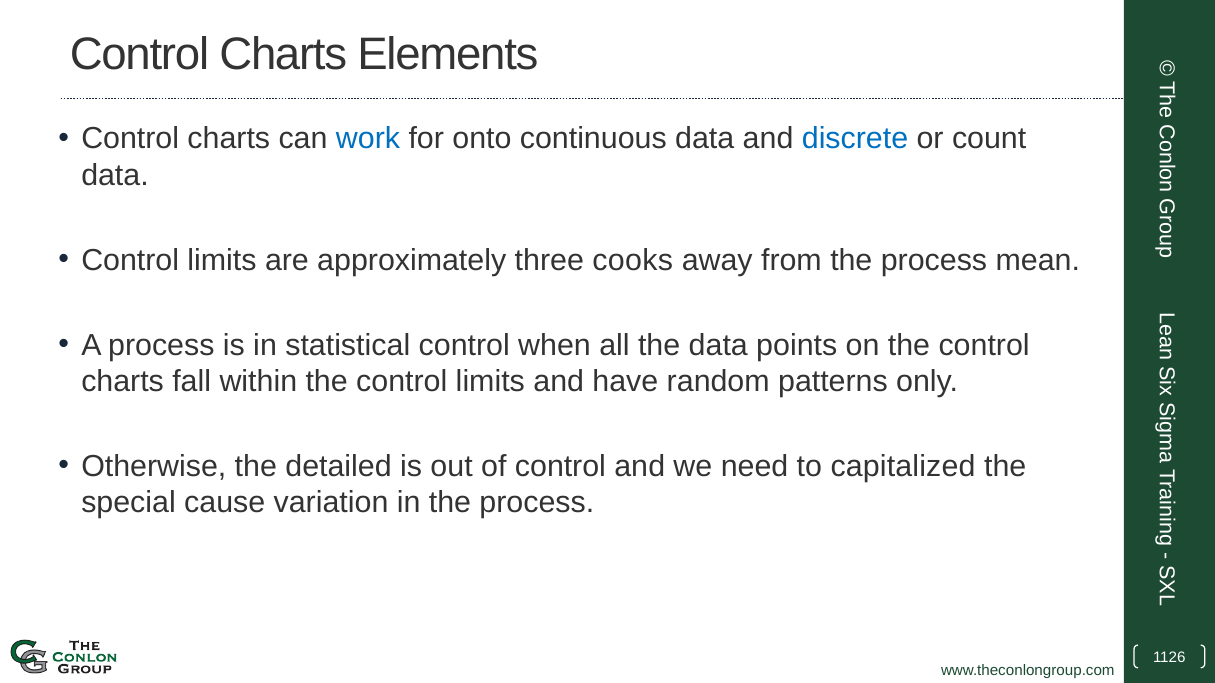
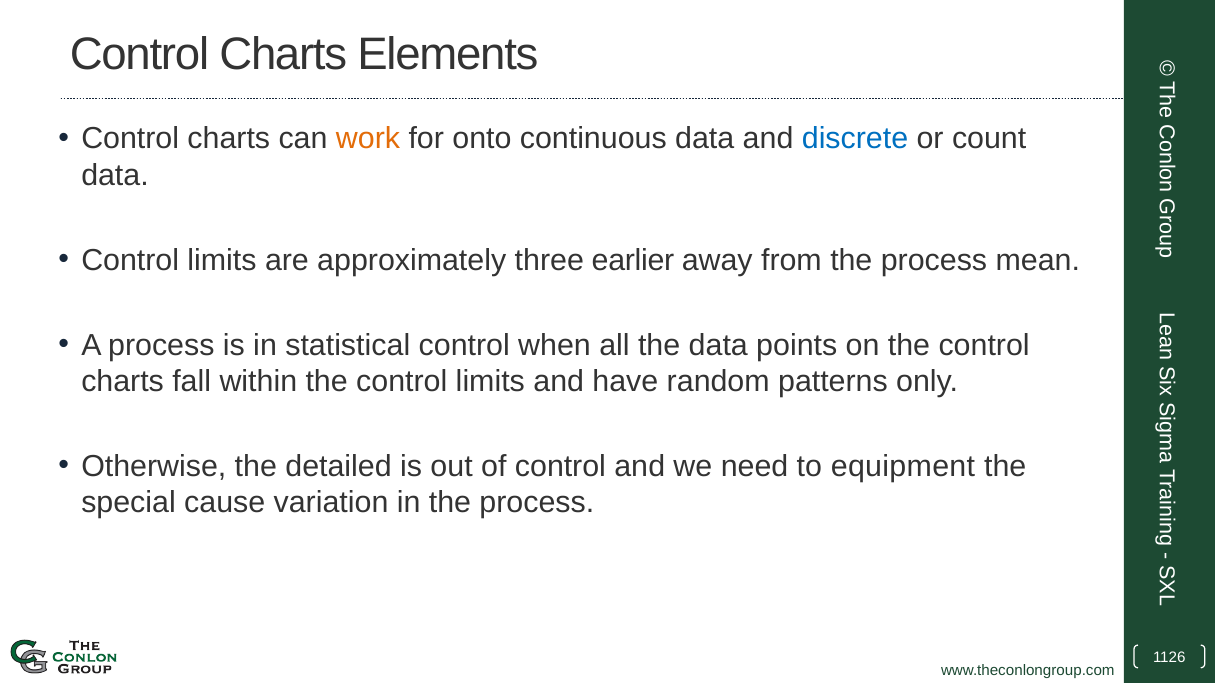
work colour: blue -> orange
cooks: cooks -> earlier
capitalized: capitalized -> equipment
